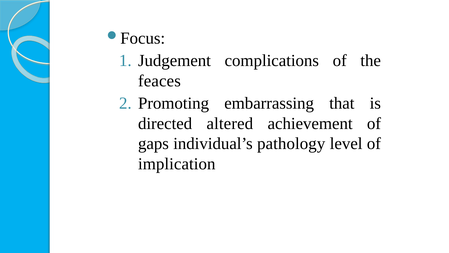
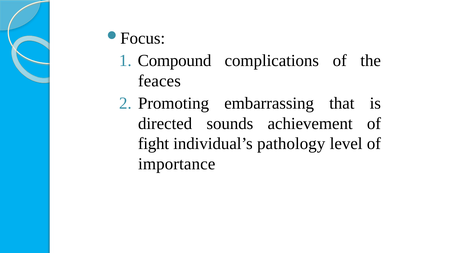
Judgement: Judgement -> Compound
altered: altered -> sounds
gaps: gaps -> fight
implication: implication -> importance
